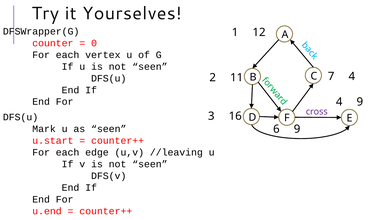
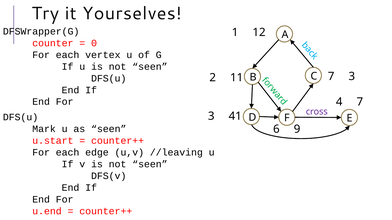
7 4: 4 -> 3
4 9: 9 -> 7
16: 16 -> 41
